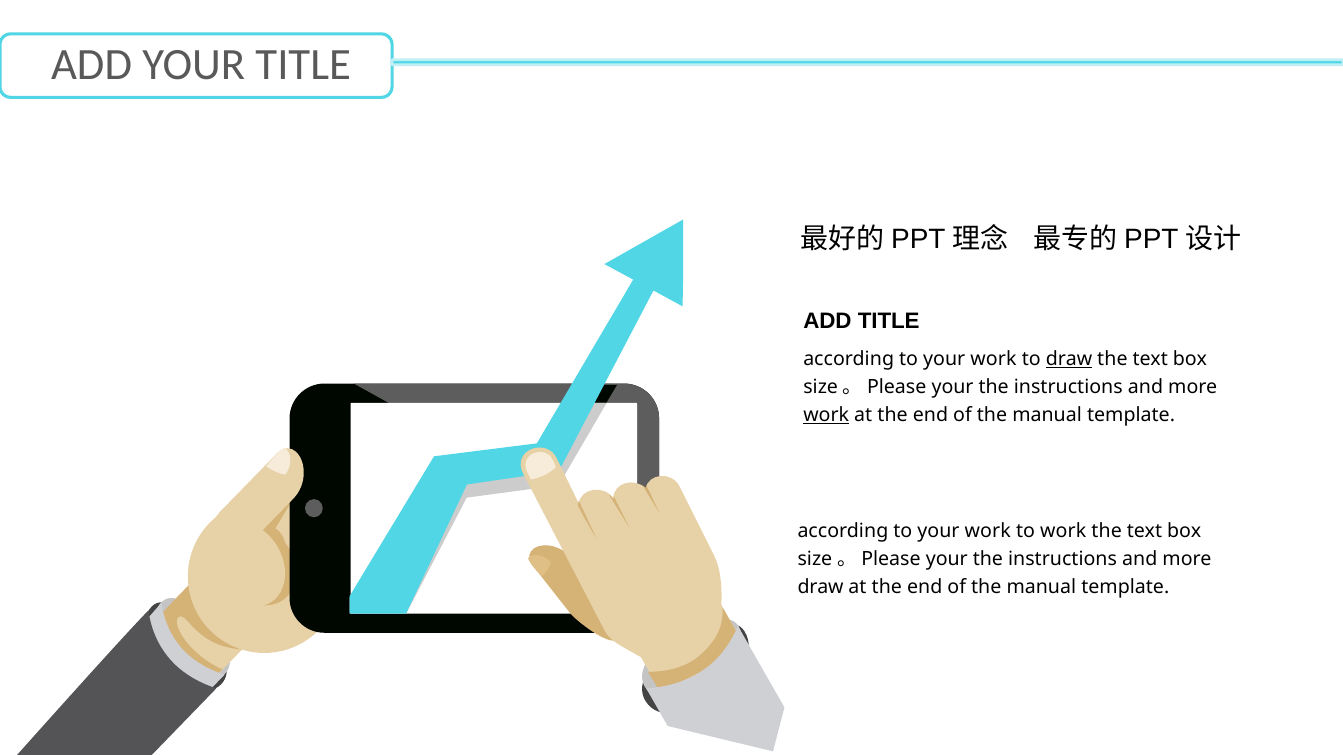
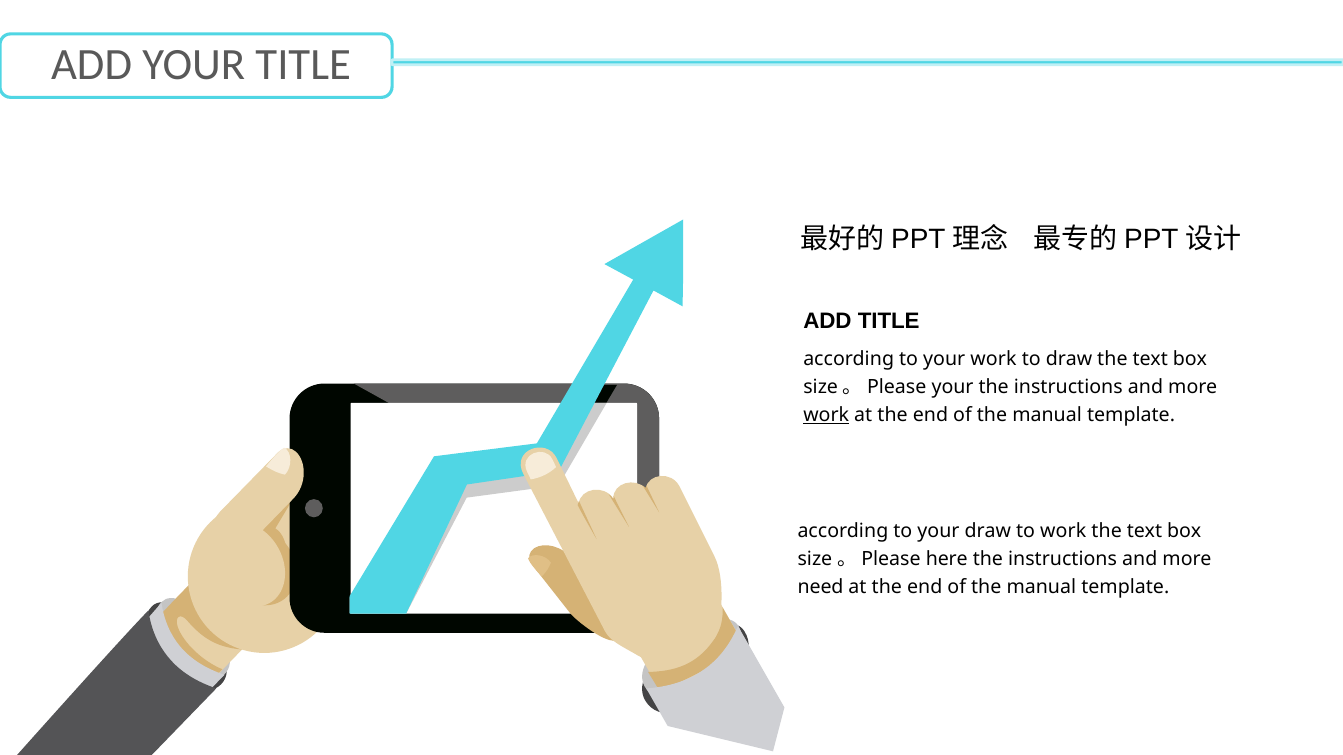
draw at (1069, 359) underline: present -> none
work at (988, 531): work -> draw
your at (947, 559): your -> here
draw at (821, 587): draw -> need
